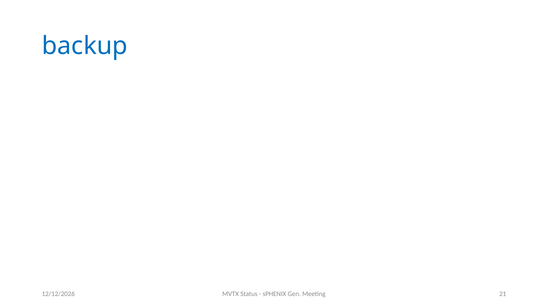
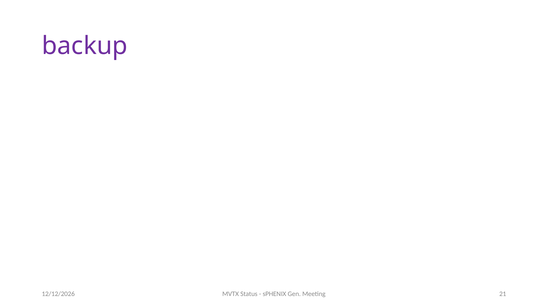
backup colour: blue -> purple
